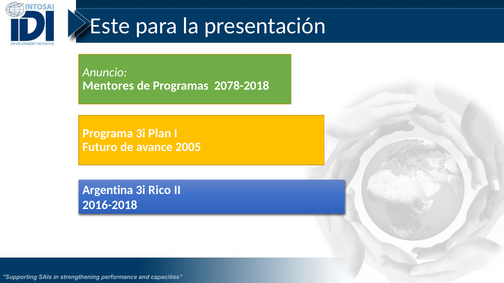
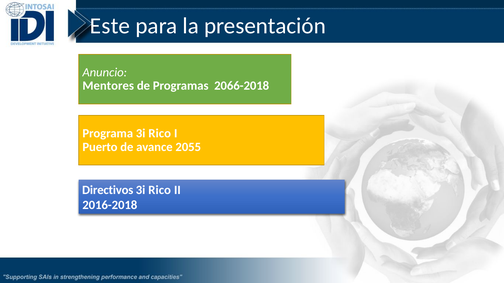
2078-2018: 2078-2018 -> 2066-2018
Programa 3i Plan: Plan -> Rico
Futuro: Futuro -> Puerto
2005: 2005 -> 2055
Argentina: Argentina -> Directivos
